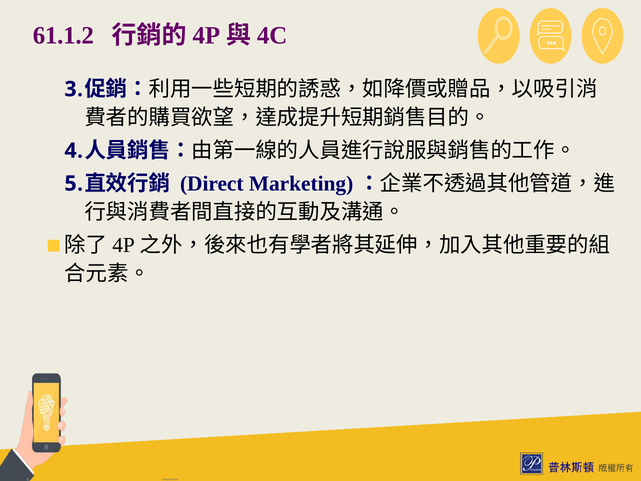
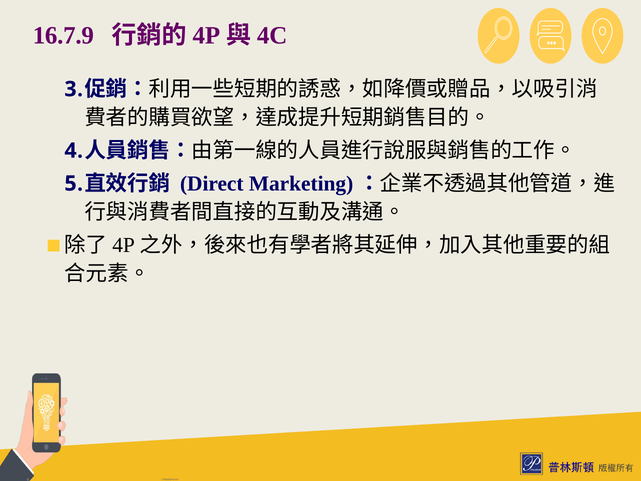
61.1.2: 61.1.2 -> 16.7.9
